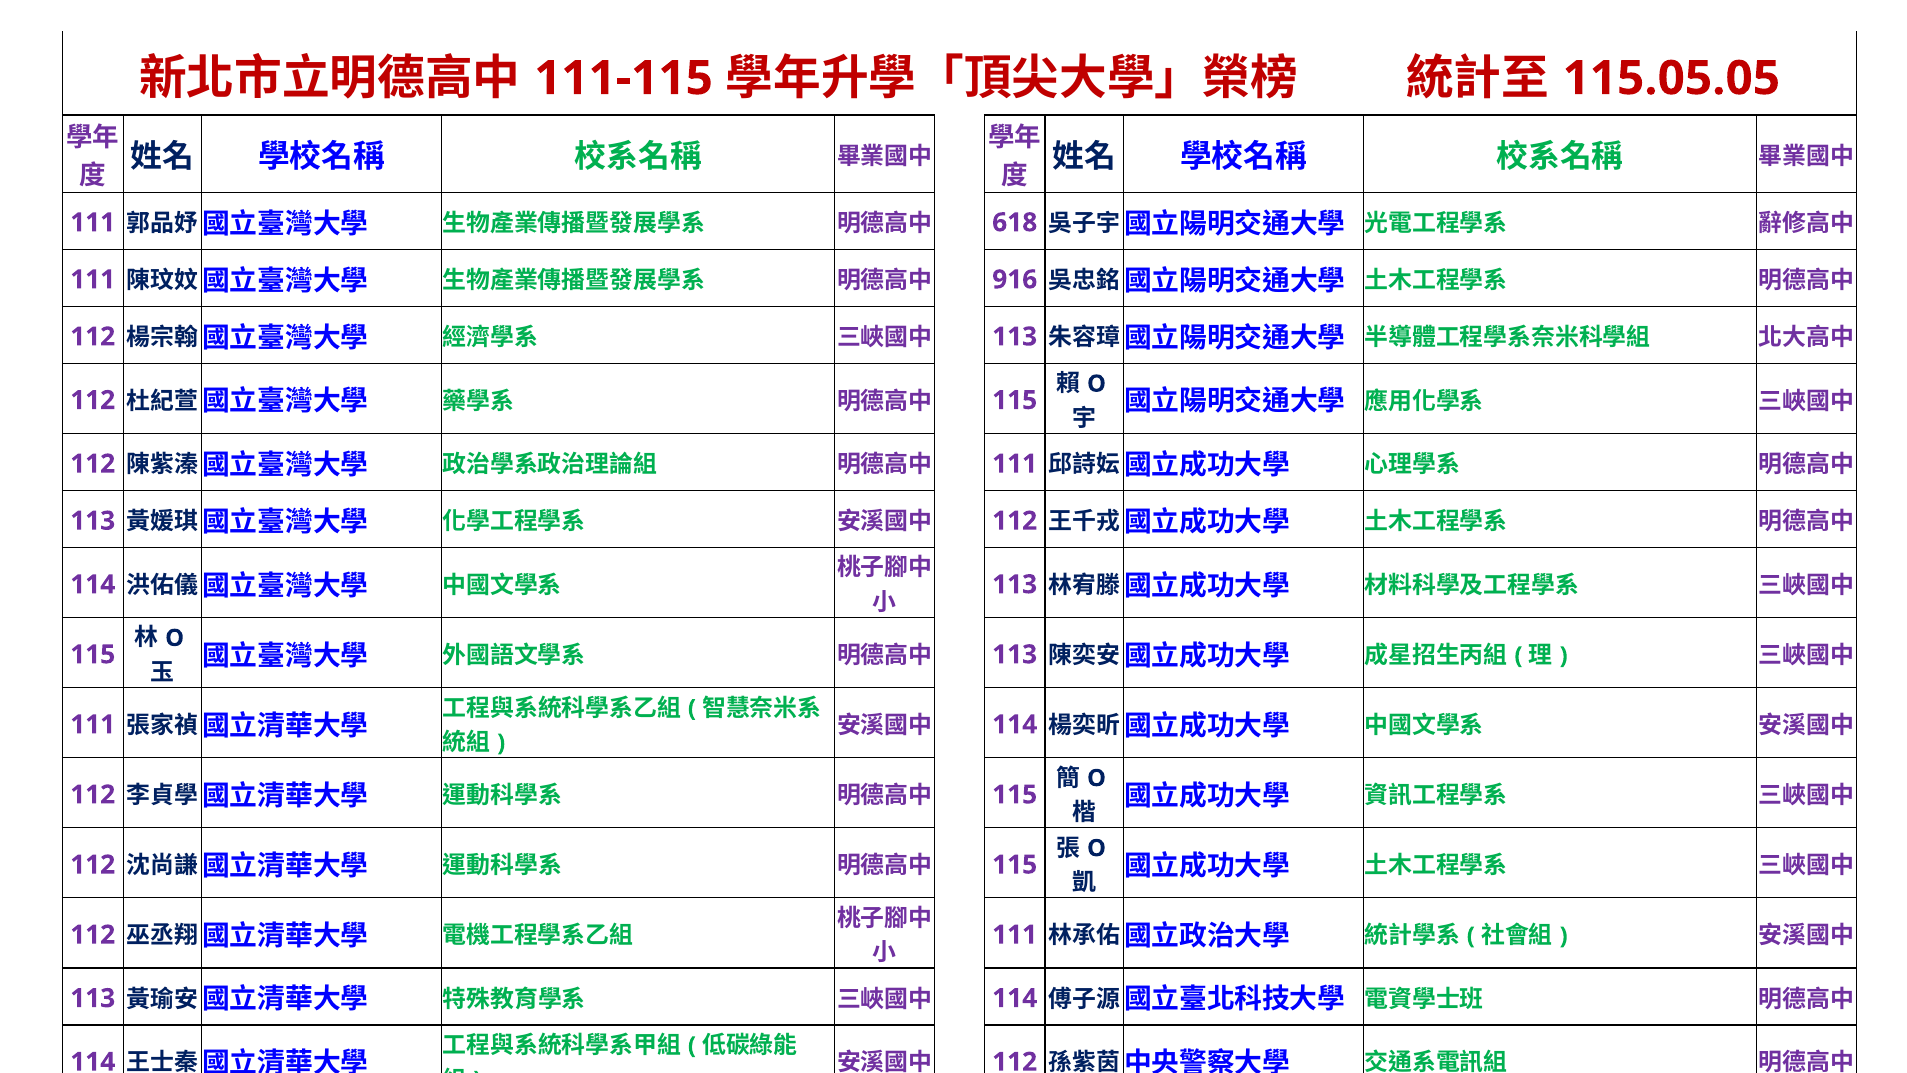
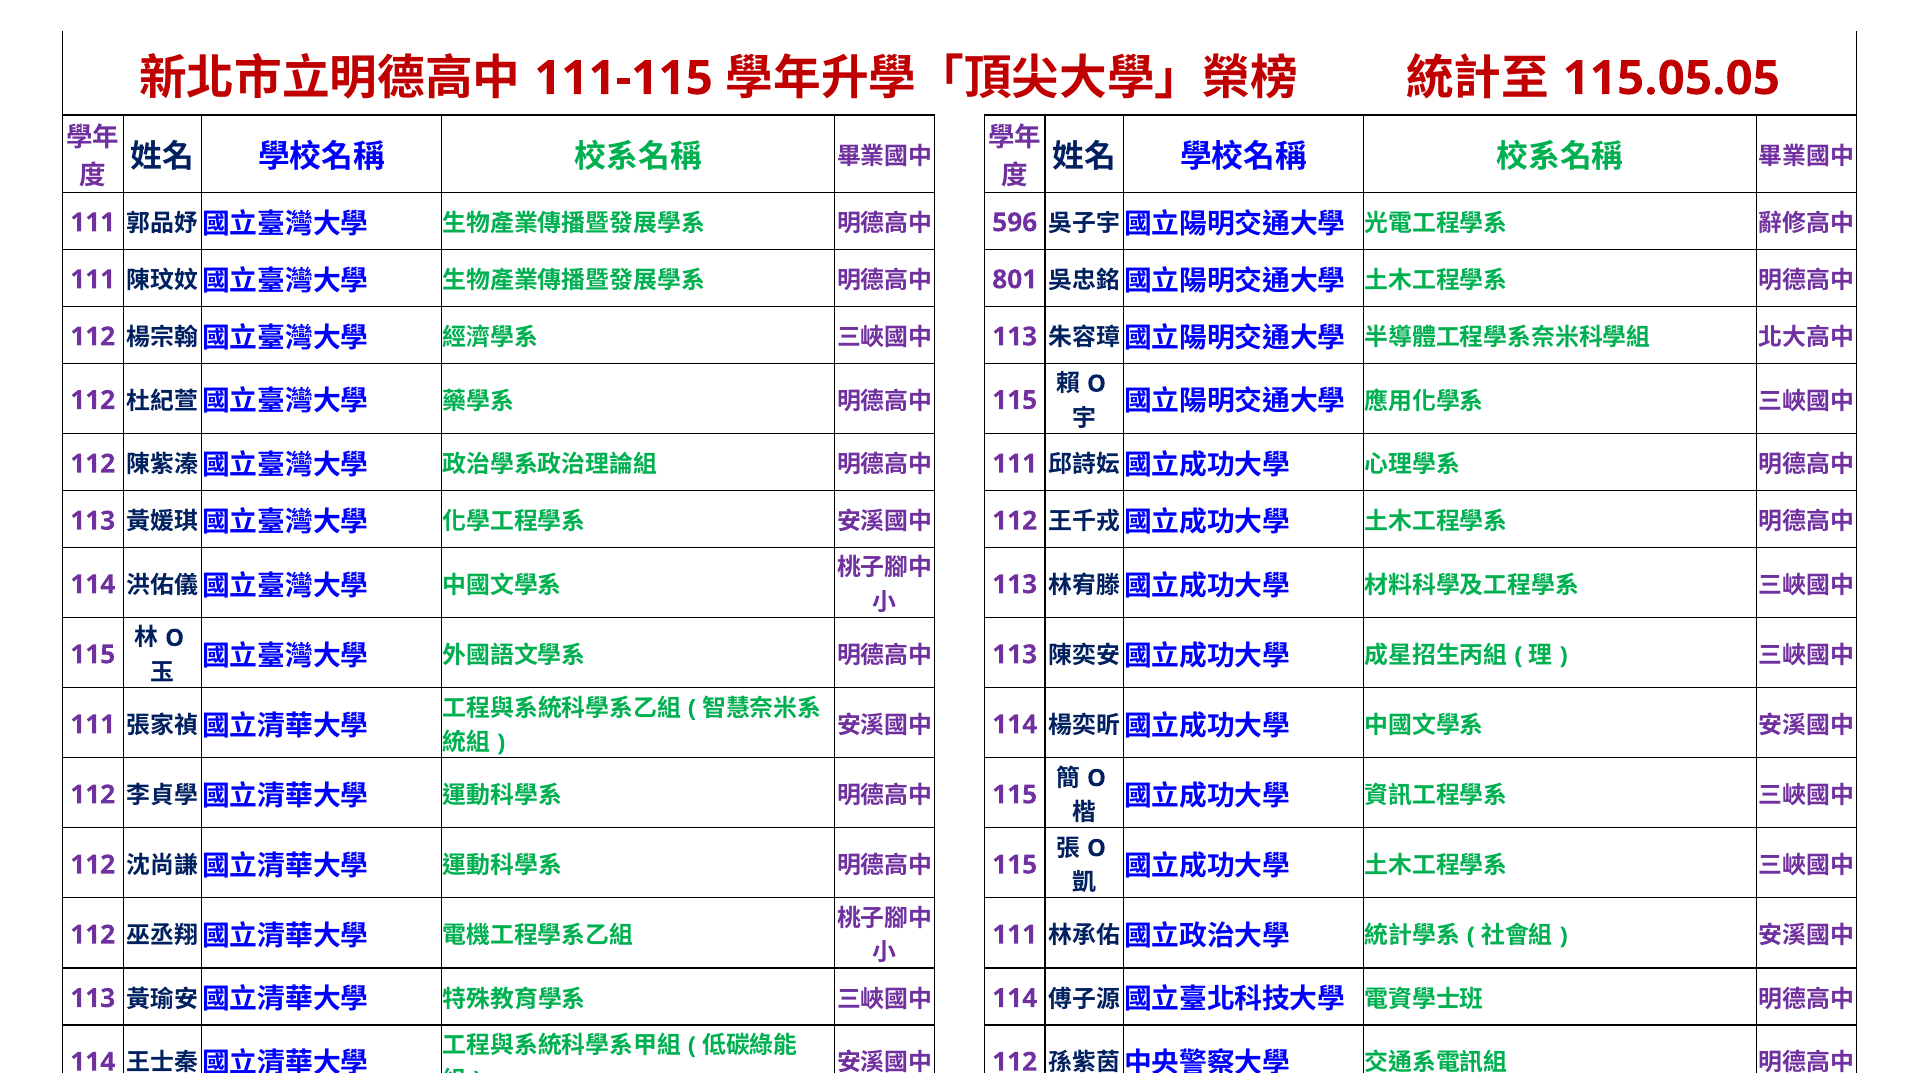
618: 618 -> 596
916: 916 -> 801
